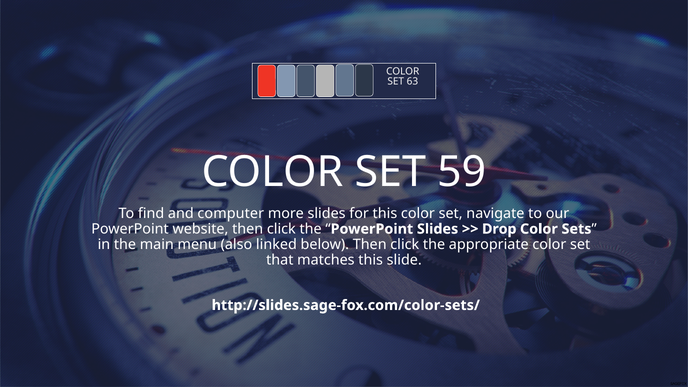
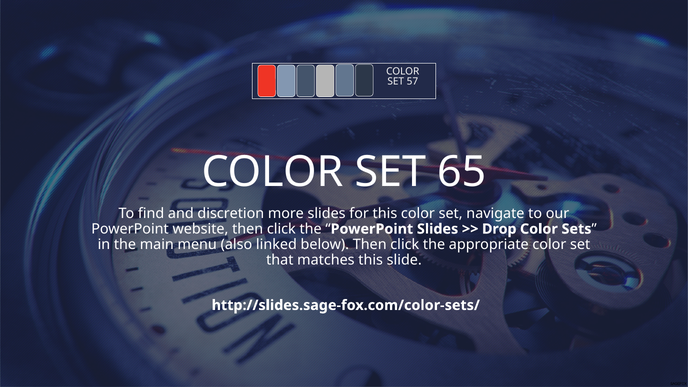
63: 63 -> 57
59: 59 -> 65
computer: computer -> discretion
